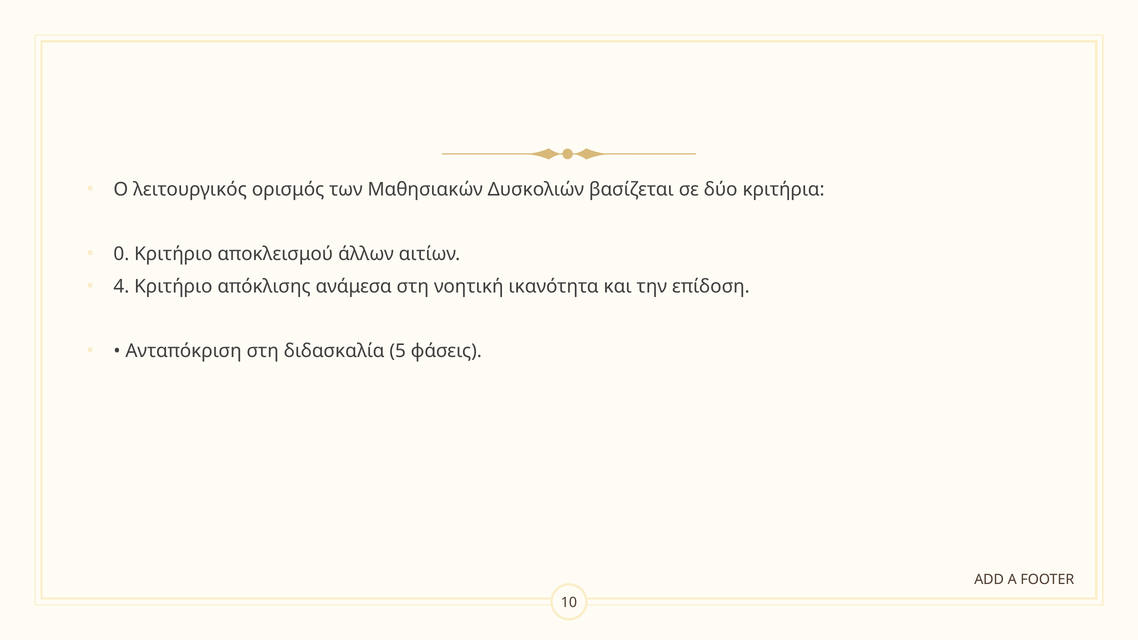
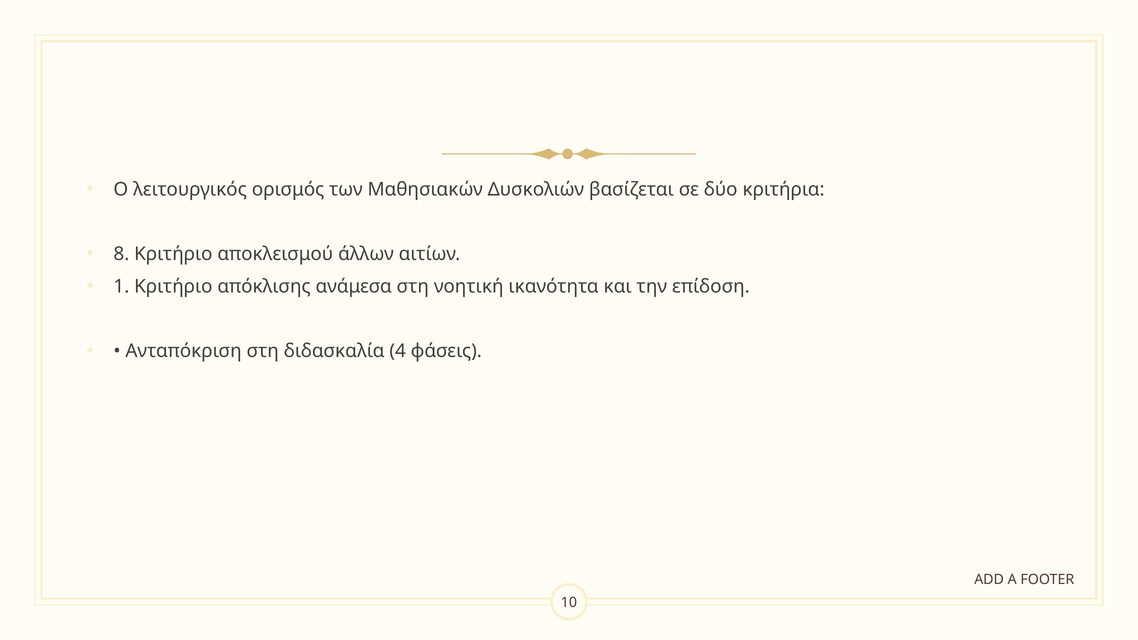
0: 0 -> 8
4: 4 -> 1
5: 5 -> 4
